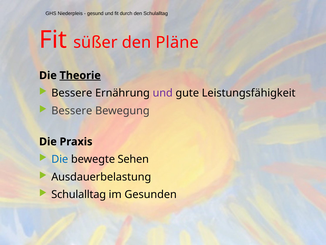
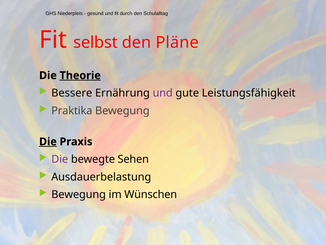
süßer: süßer -> selbst
Bessere at (72, 110): Bessere -> Praktika
Die at (48, 141) underline: none -> present
Die at (60, 159) colour: blue -> purple
Schulalltag at (79, 194): Schulalltag -> Bewegung
Gesunden: Gesunden -> Wünschen
